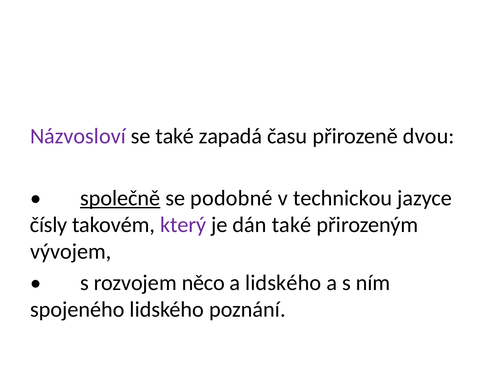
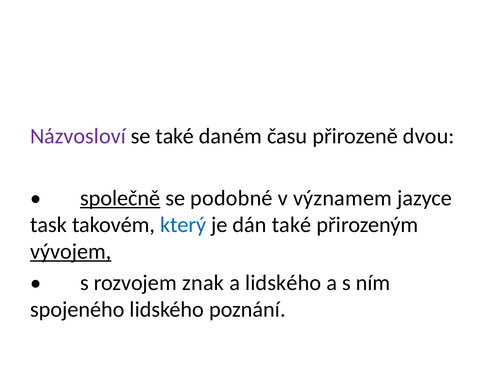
zapadá: zapadá -> daném
technickou: technickou -> významem
čísly: čísly -> task
který colour: purple -> blue
vývojem underline: none -> present
něco: něco -> znak
